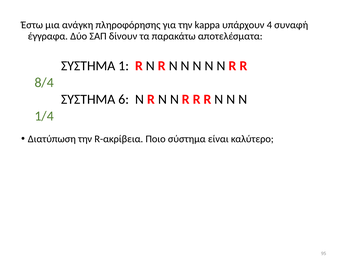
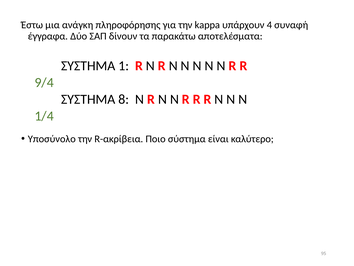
8/4: 8/4 -> 9/4
6: 6 -> 8
Διατύπωση: Διατύπωση -> Υποσύνολο
